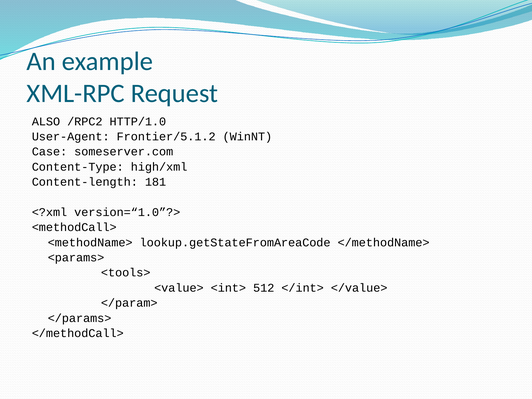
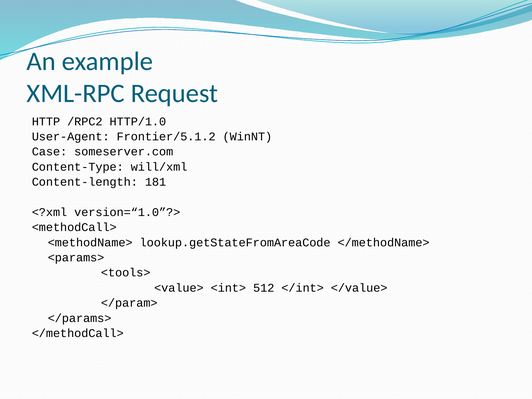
ALSO: ALSO -> HTTP
high/xml: high/xml -> will/xml
